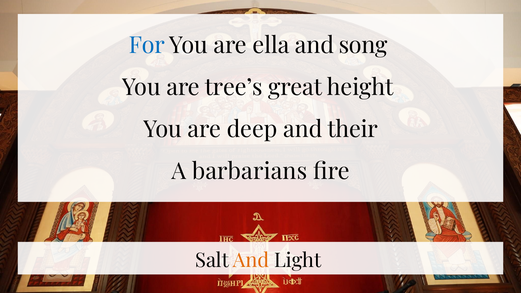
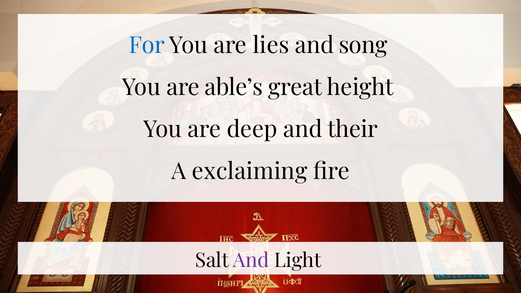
ella: ella -> lies
tree’s: tree’s -> able’s
barbarians: barbarians -> exclaiming
And at (251, 261) colour: orange -> purple
